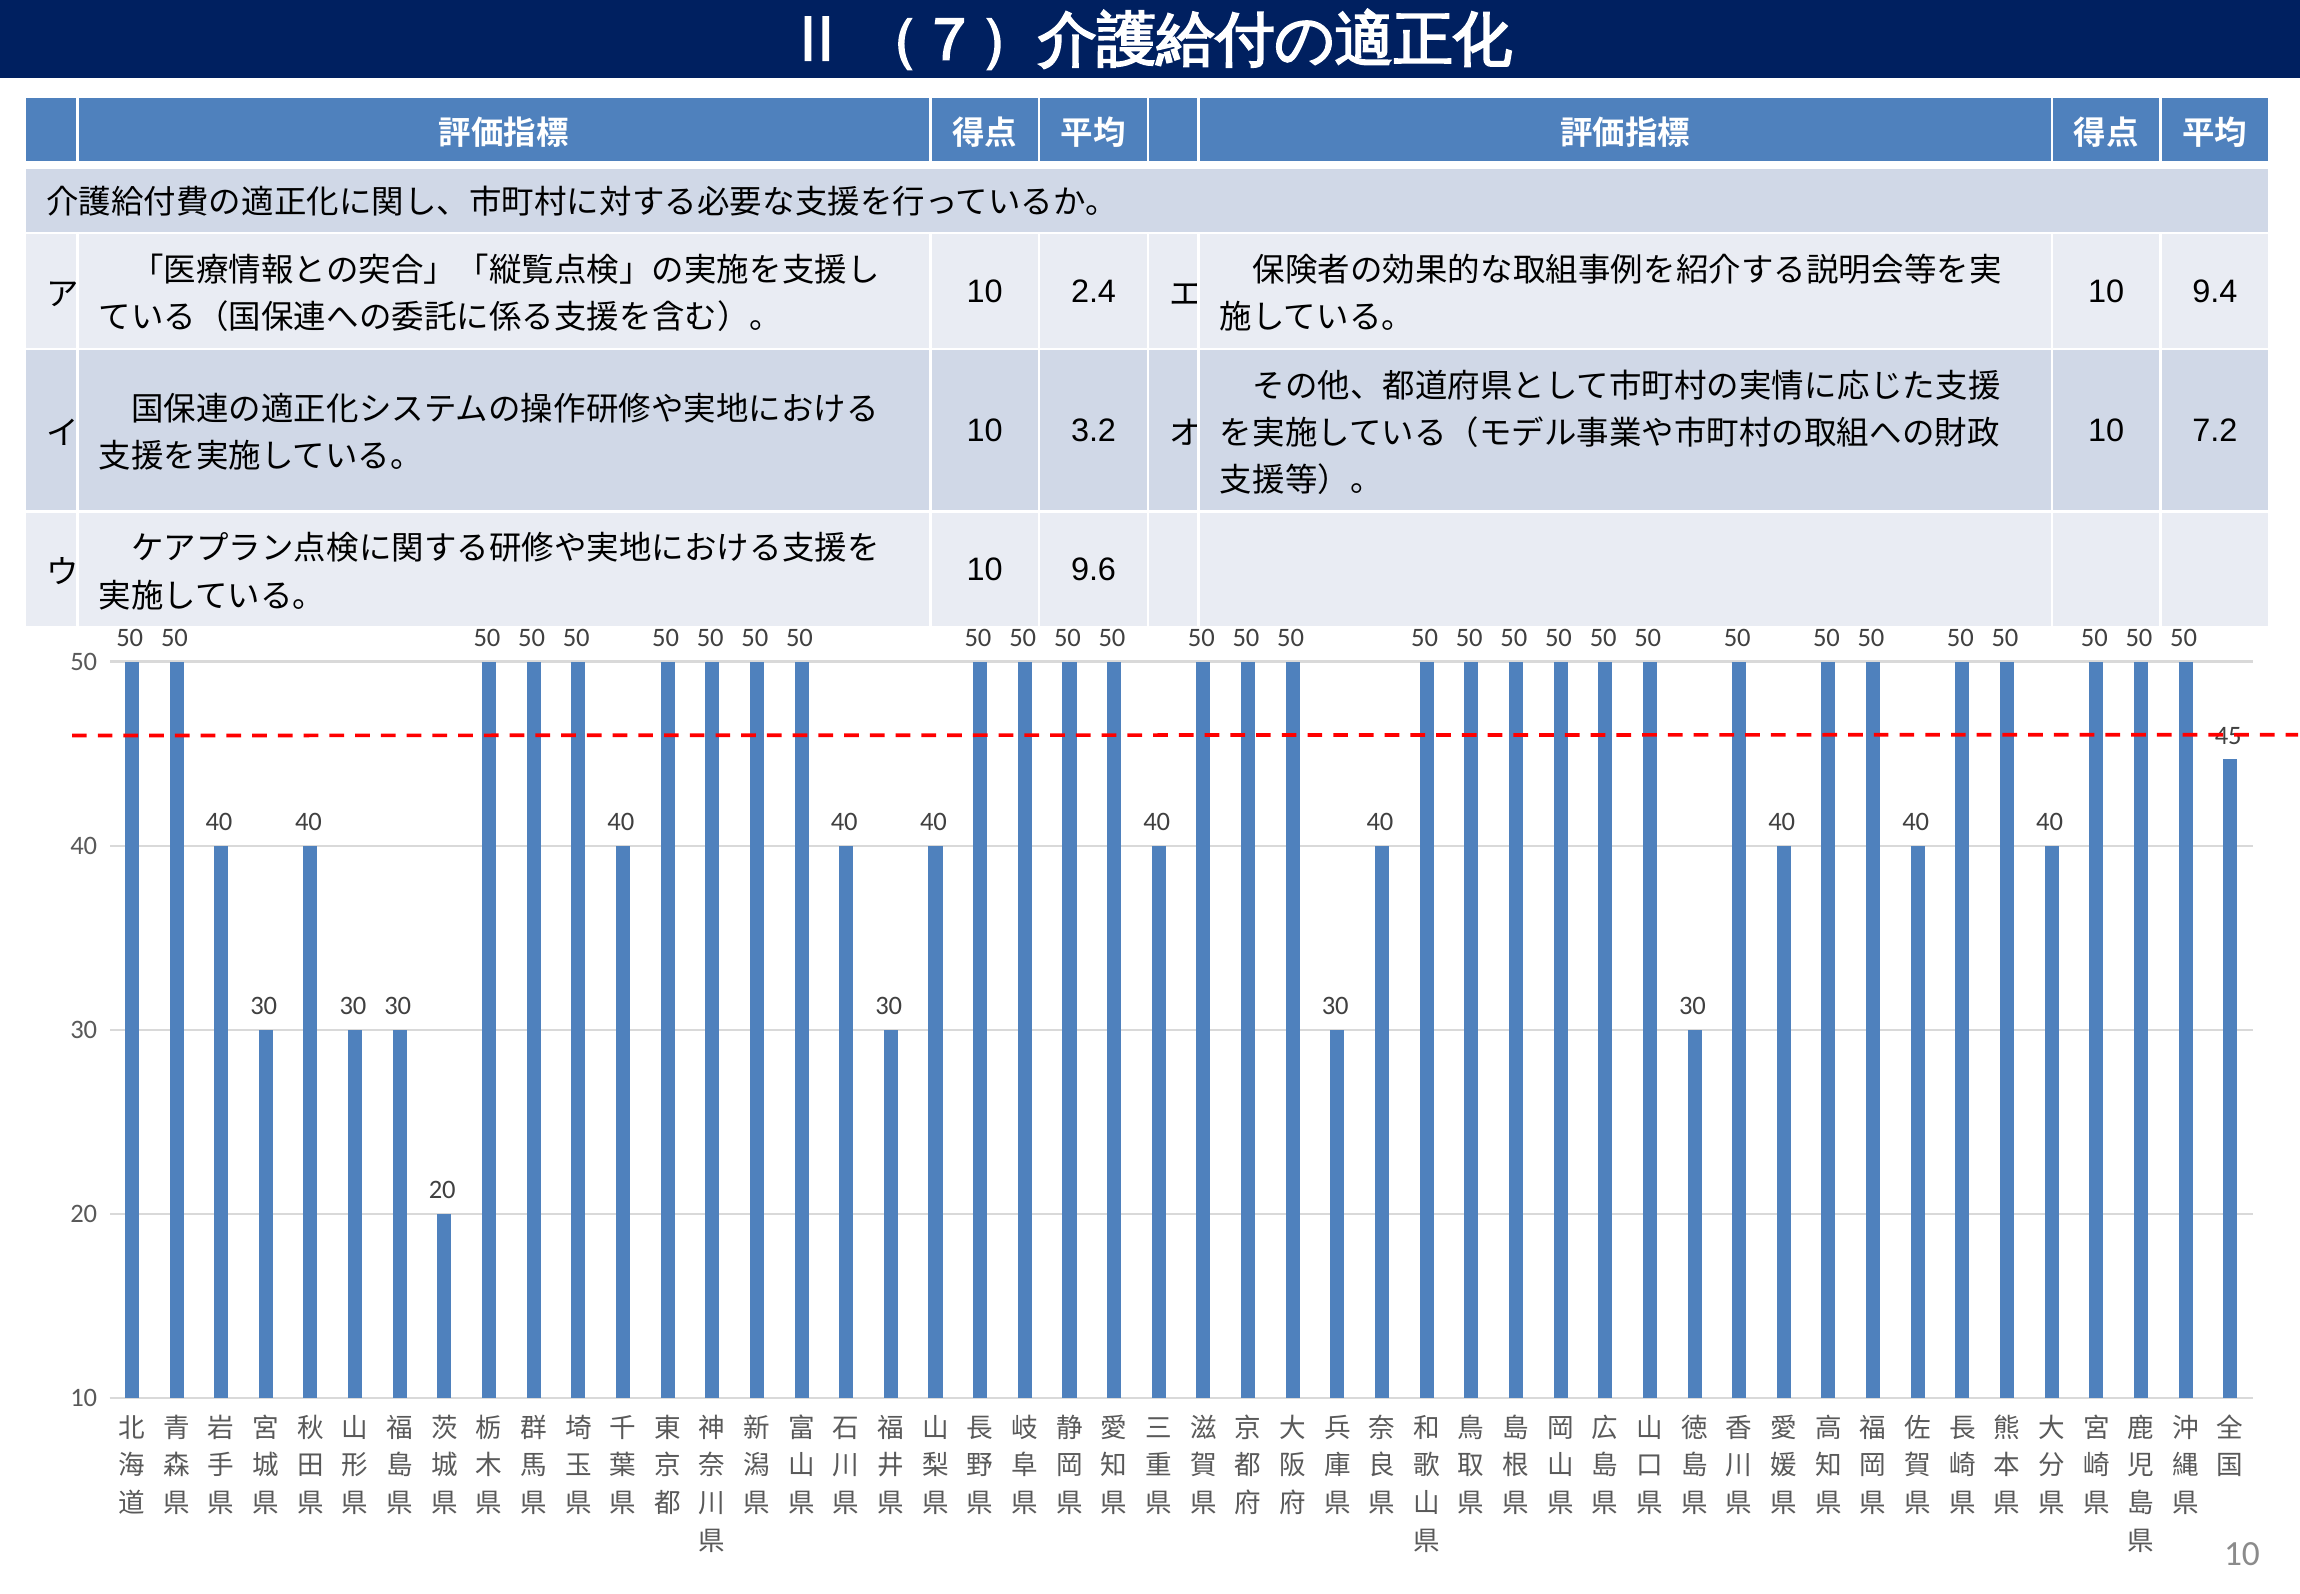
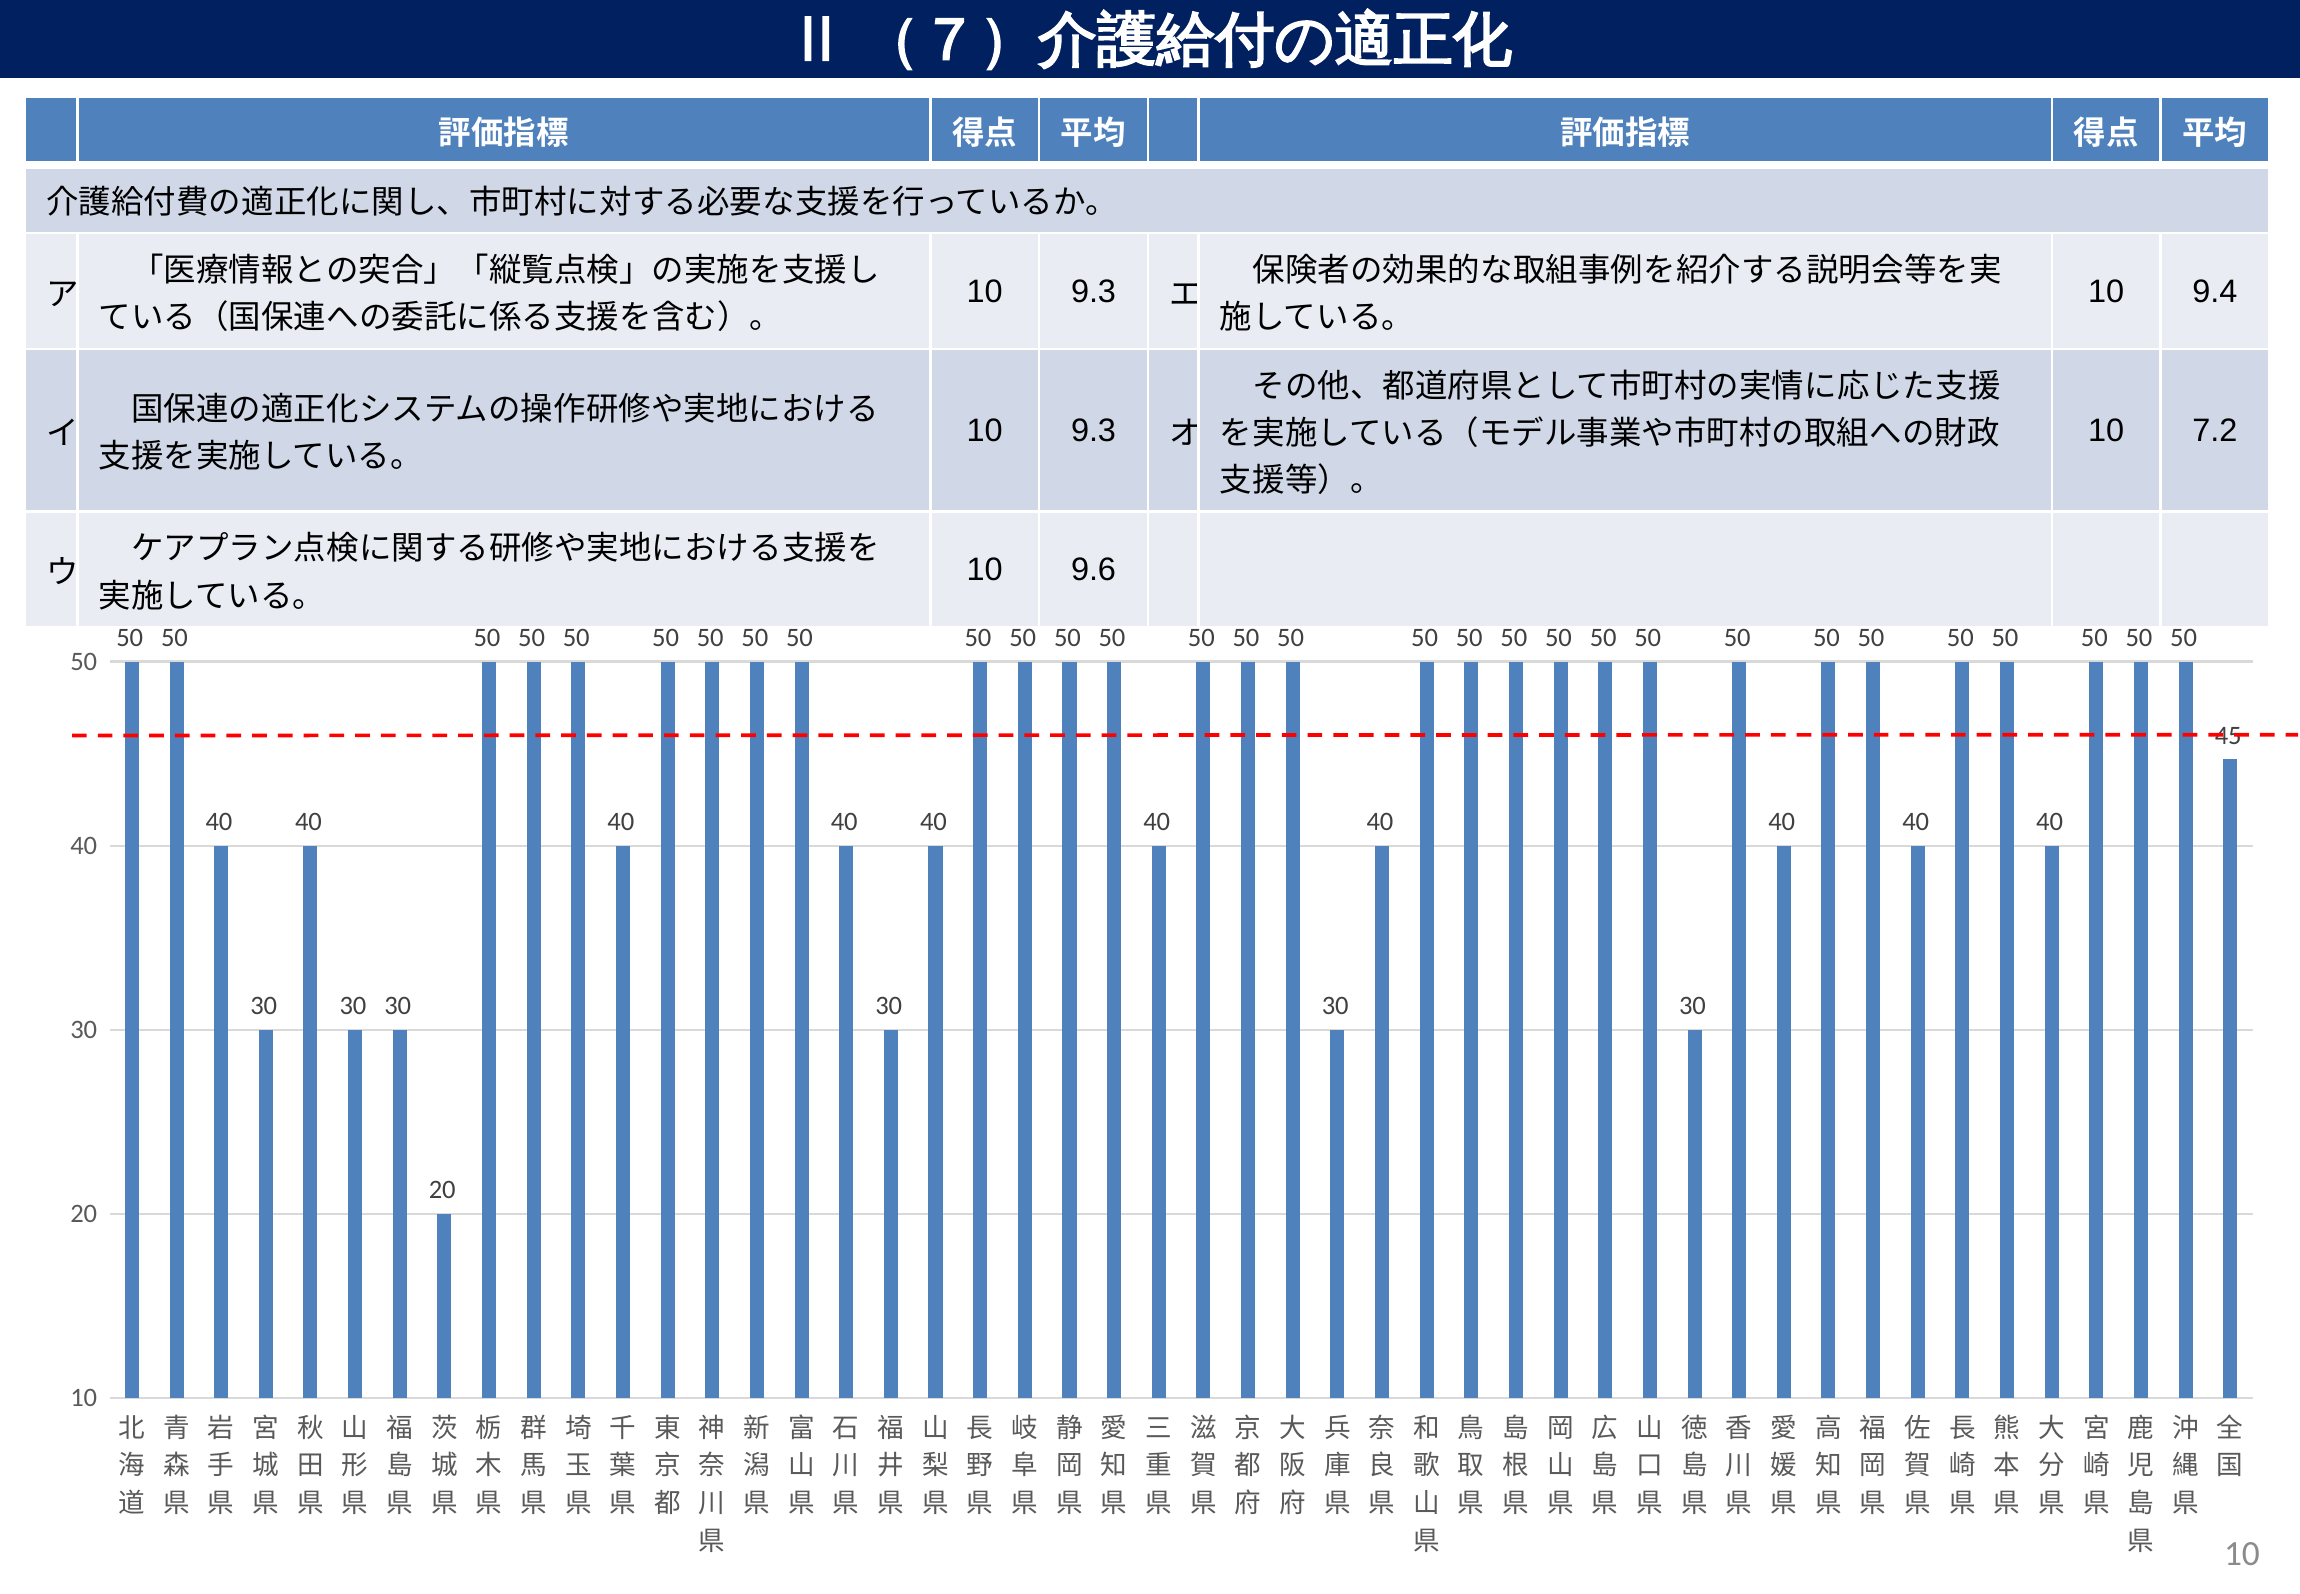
2.4 at (1093, 291): 2.4 -> 9.3
3.2 at (1093, 430): 3.2 -> 9.3
